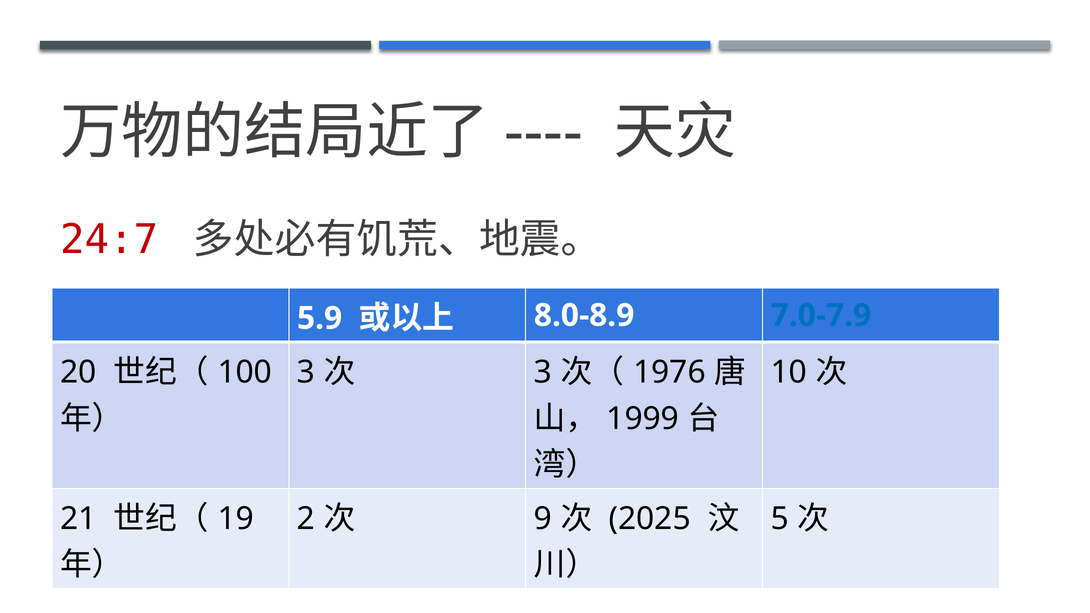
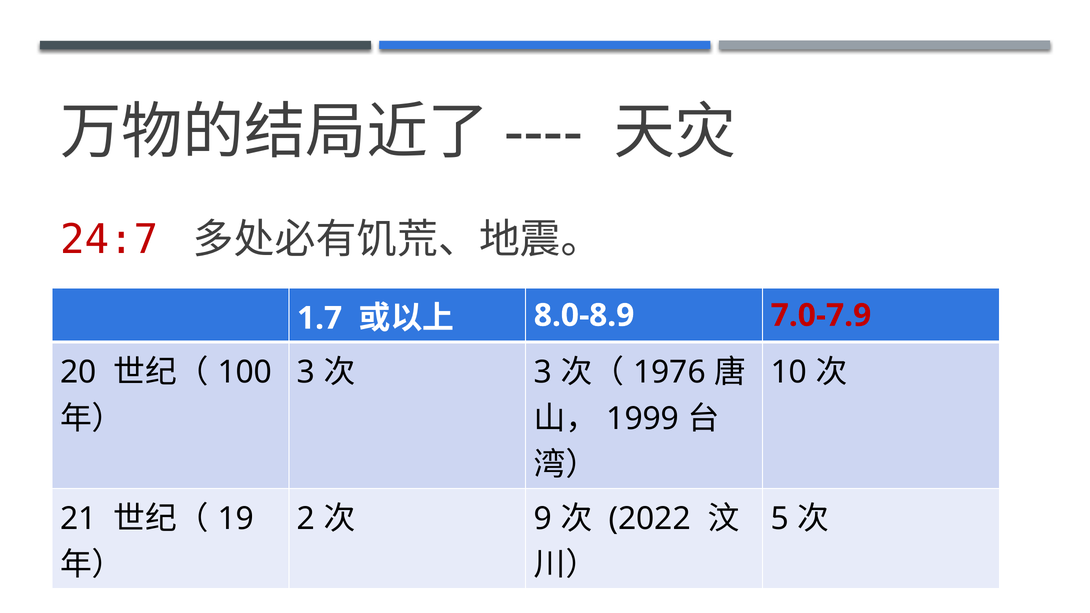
5.9: 5.9 -> 1.7
7.0-7.9 colour: blue -> red
2025: 2025 -> 2022
